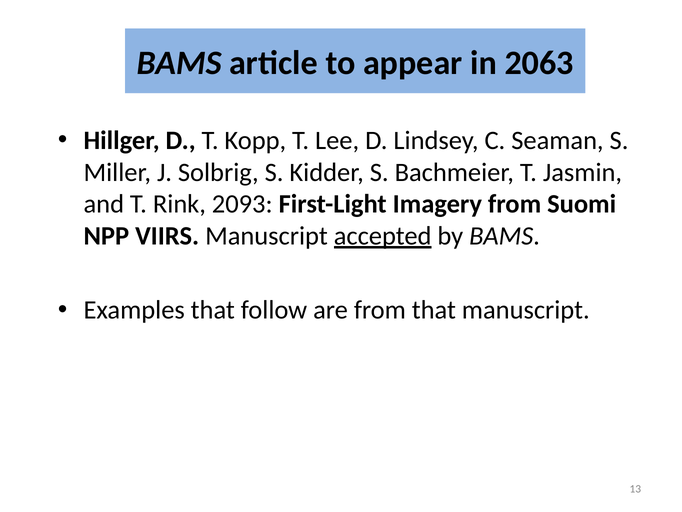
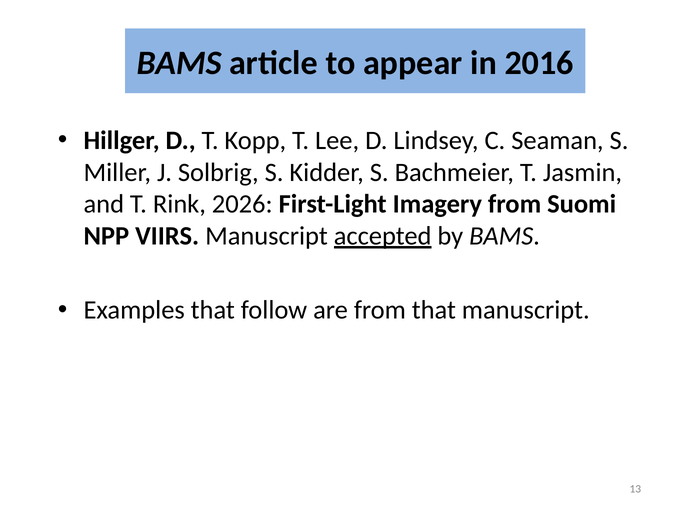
2063: 2063 -> 2016
2093: 2093 -> 2026
